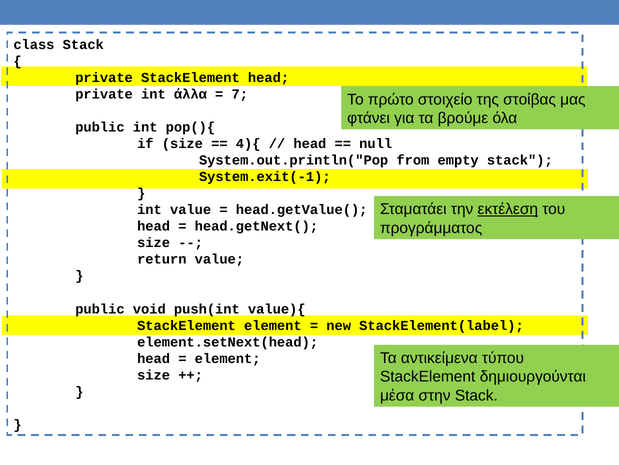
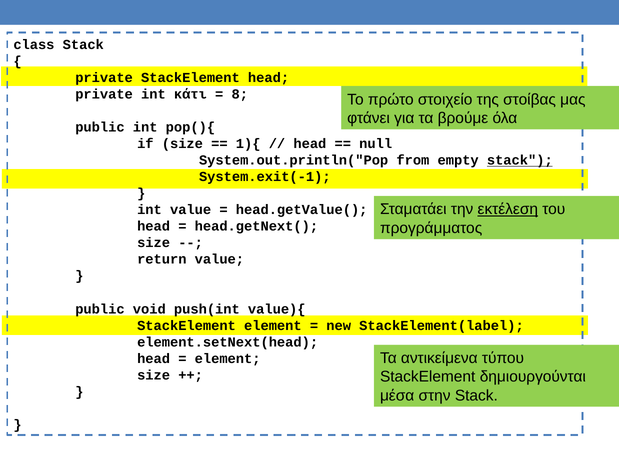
άλλα: άλλα -> κάτι
7: 7 -> 8
4){: 4){ -> 1){
stack at (520, 160) underline: none -> present
